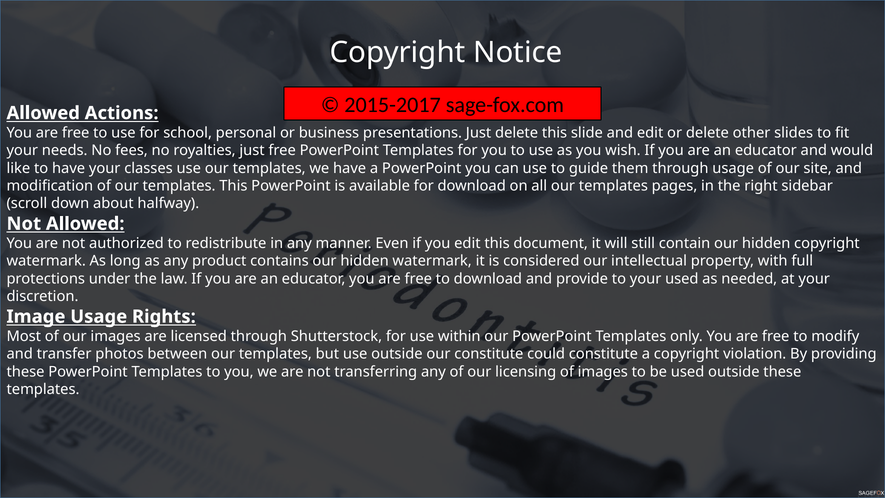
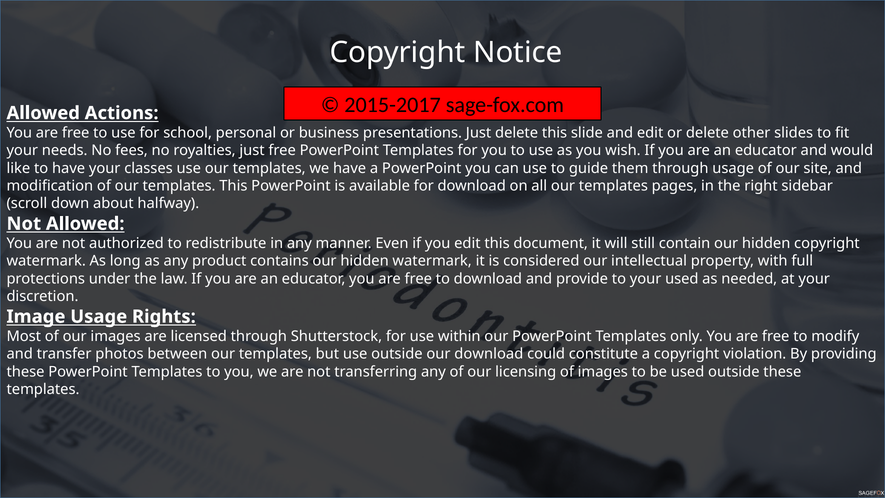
our constitute: constitute -> download
